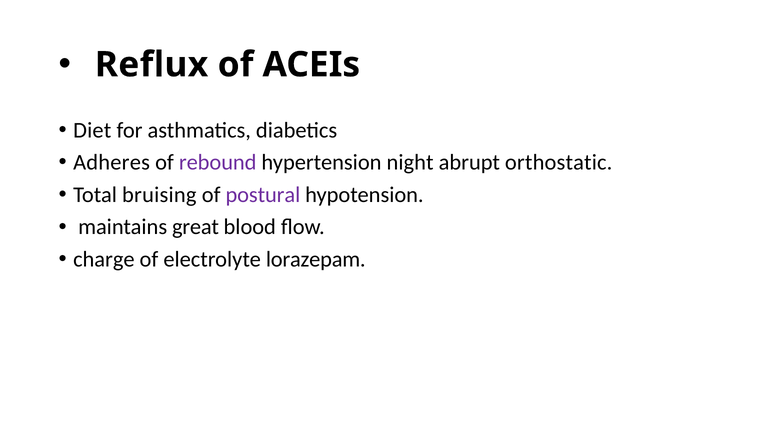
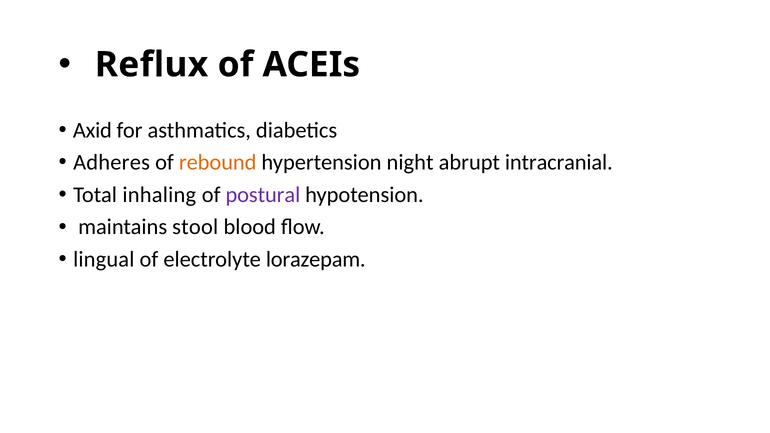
Diet: Diet -> Axid
rebound colour: purple -> orange
orthostatic: orthostatic -> intracranial
bruising: bruising -> inhaling
great: great -> stool
charge: charge -> lingual
